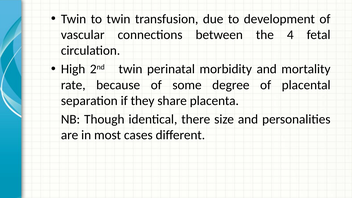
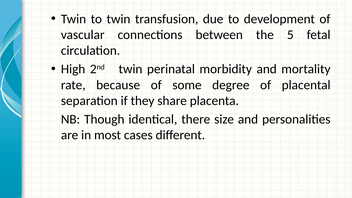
4: 4 -> 5
